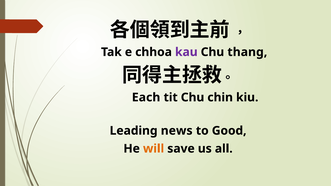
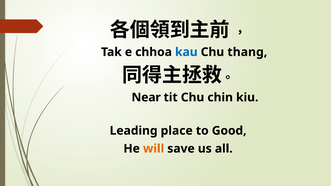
kau colour: purple -> blue
Each: Each -> Near
news: news -> place
